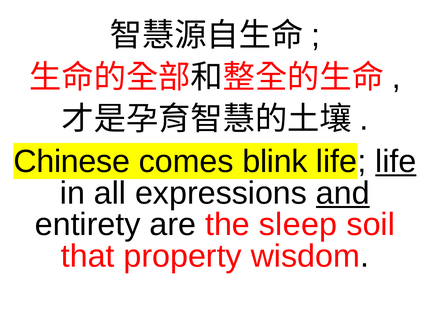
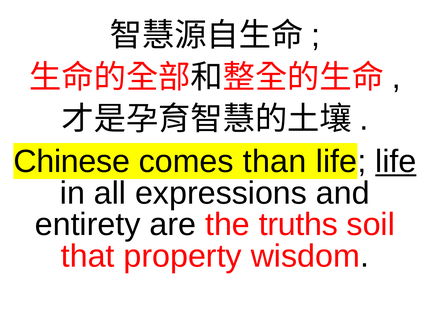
blink: blink -> than
and underline: present -> none
sleep: sleep -> truths
